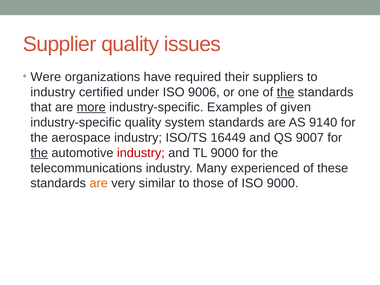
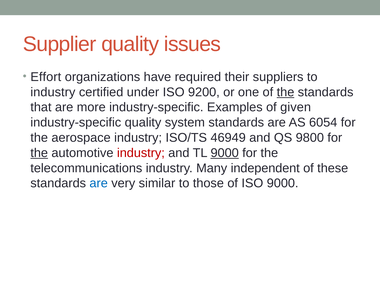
Were: Were -> Effort
9006: 9006 -> 9200
more underline: present -> none
9140: 9140 -> 6054
16449: 16449 -> 46949
9007: 9007 -> 9800
9000 at (225, 153) underline: none -> present
experienced: experienced -> independent
are at (99, 183) colour: orange -> blue
